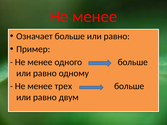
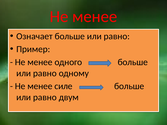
трех: трех -> силе
